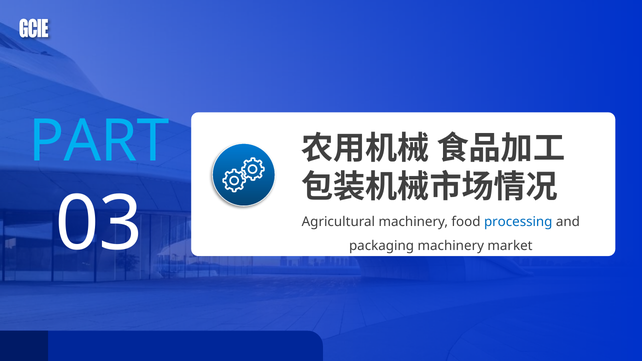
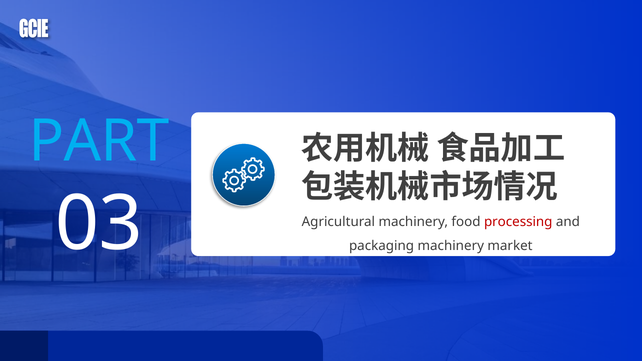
processing colour: blue -> red
